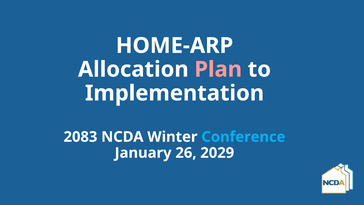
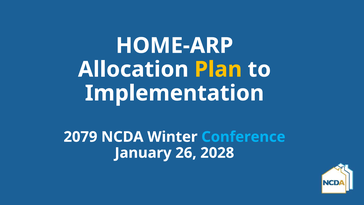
Plan colour: pink -> yellow
2083: 2083 -> 2079
2029: 2029 -> 2028
